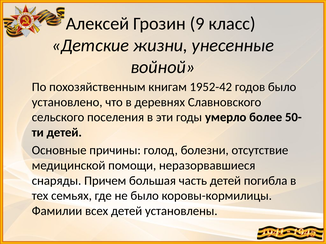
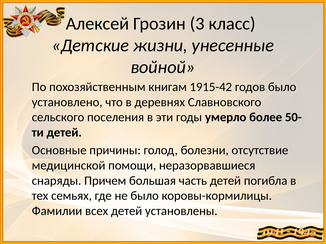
9: 9 -> 3
1952-42: 1952-42 -> 1915-42
